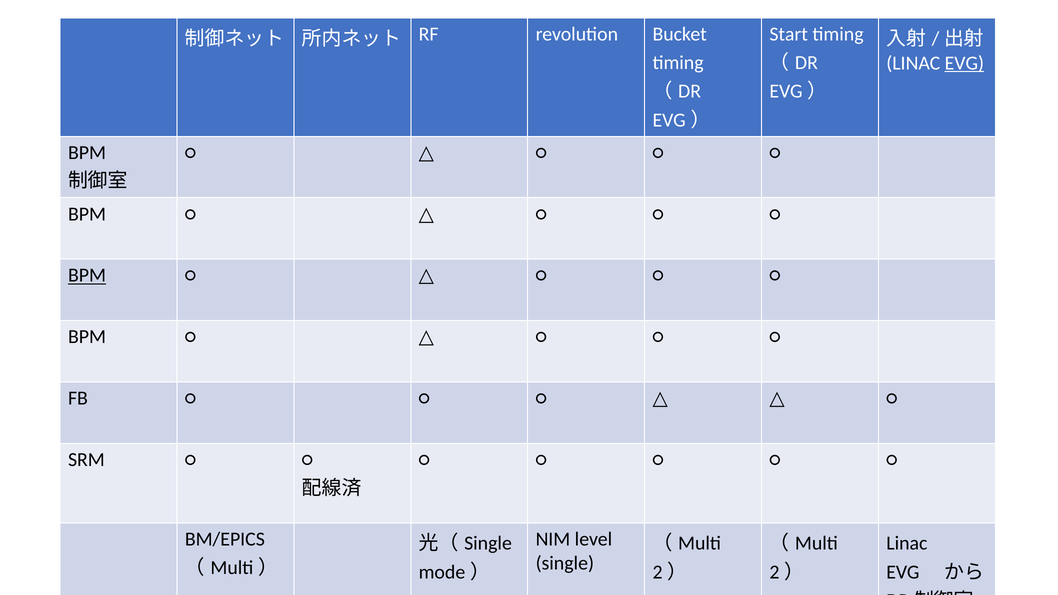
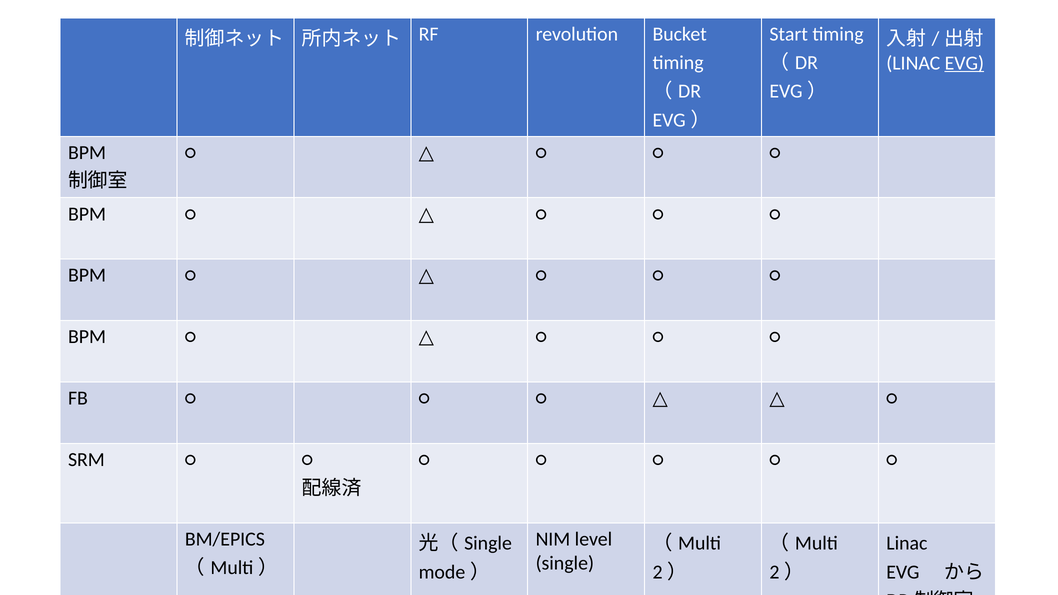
BPM at (87, 275) underline: present -> none
